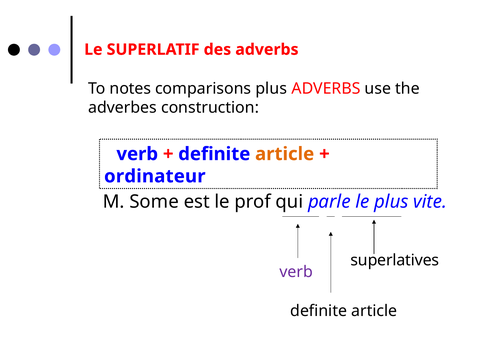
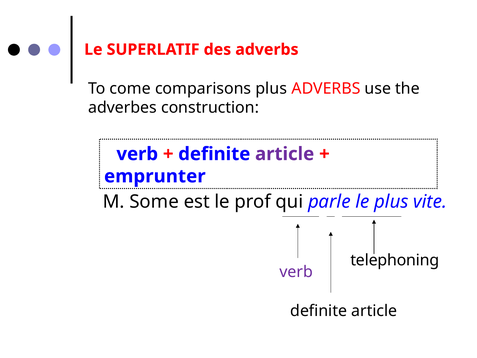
notes: notes -> come
article at (285, 154) colour: orange -> purple
ordinateur: ordinateur -> emprunter
superlatives: superlatives -> telephoning
